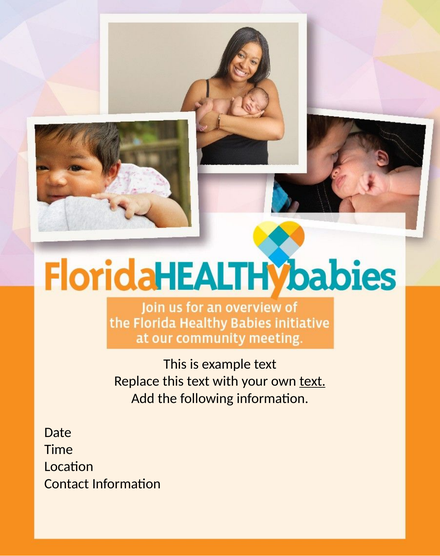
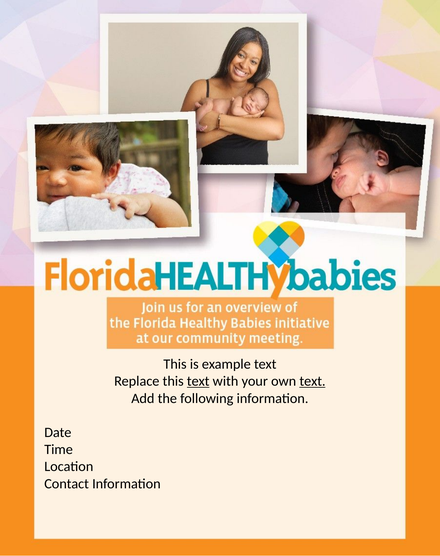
text at (198, 382) underline: none -> present
